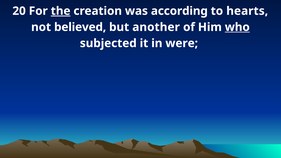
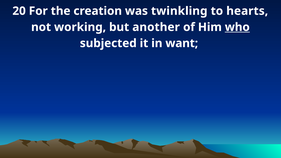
the underline: present -> none
according: according -> twinkling
believed: believed -> working
were: were -> want
